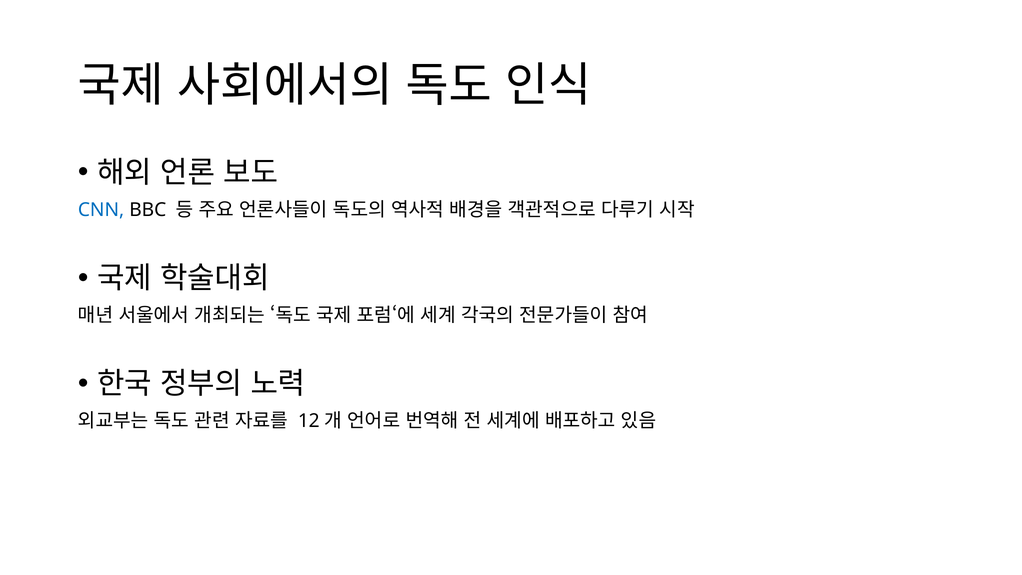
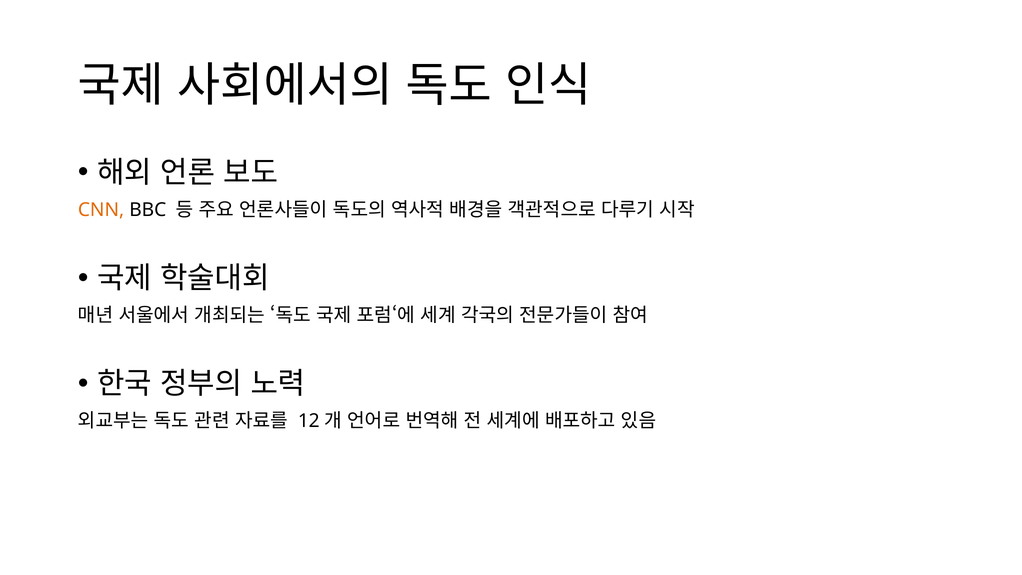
CNN colour: blue -> orange
